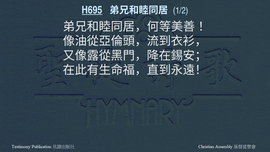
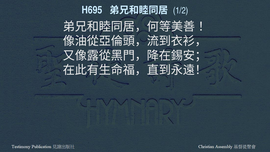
H695 underline: present -> none
